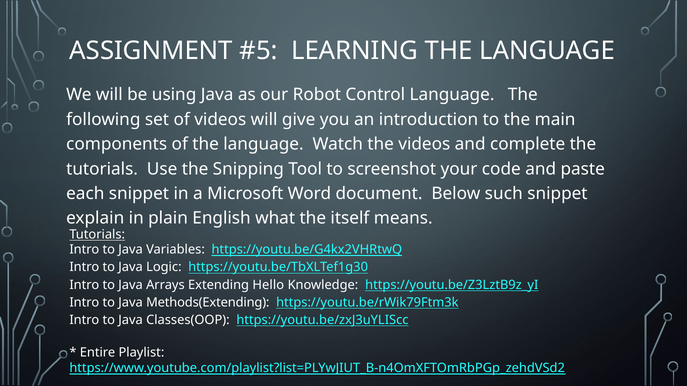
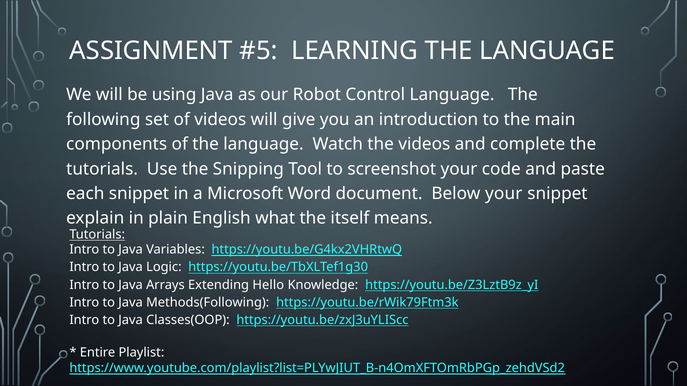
Below such: such -> your
Methods(Extending: Methods(Extending -> Methods(Following
